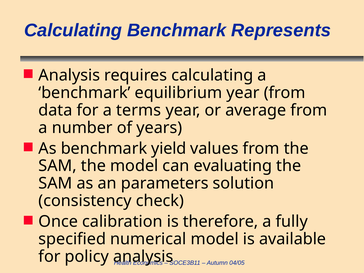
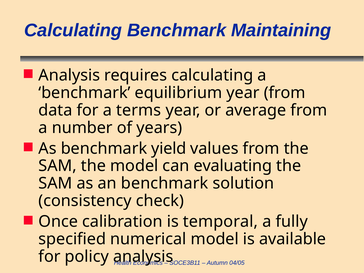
Represents: Represents -> Maintaining
an parameters: parameters -> benchmark
therefore: therefore -> temporal
